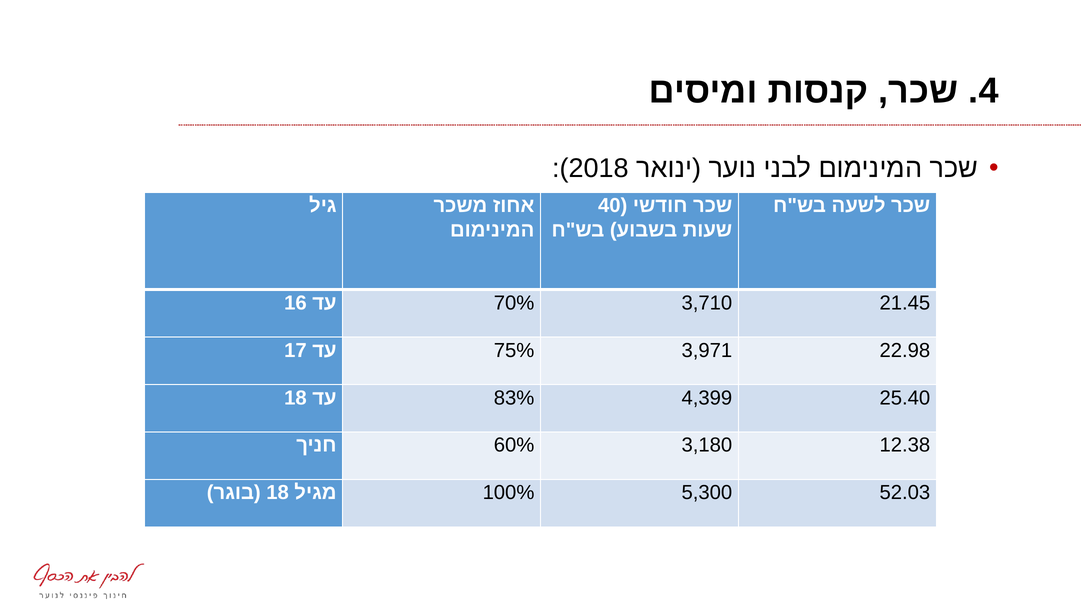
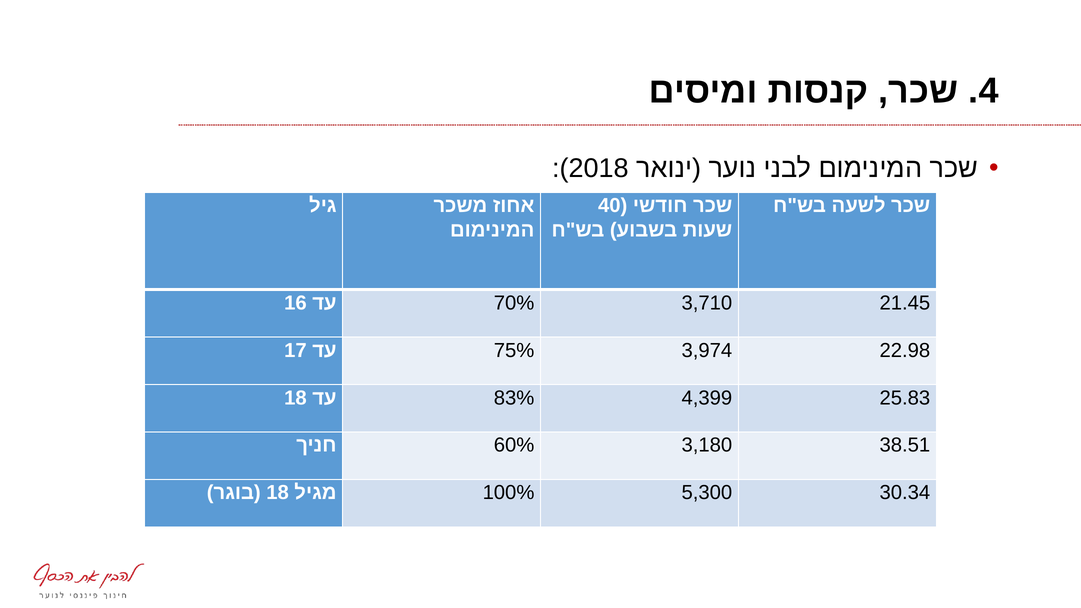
3,971: 3,971 -> 3,974
25.40: 25.40 -> 25.83
12.38: 12.38 -> 38.51
52.03: 52.03 -> 30.34
